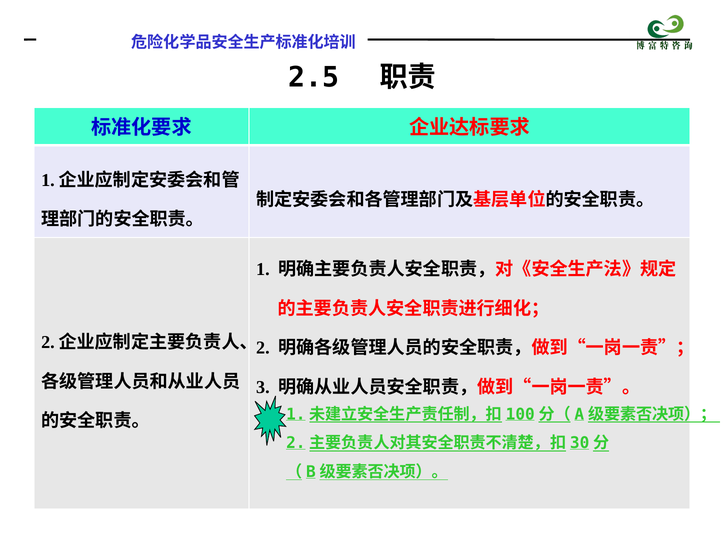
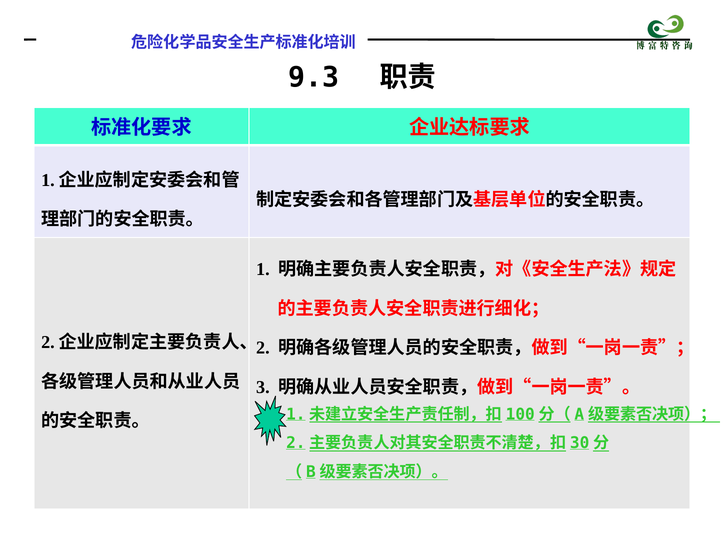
2.5: 2.5 -> 9.3
